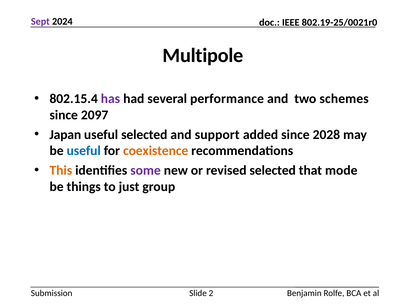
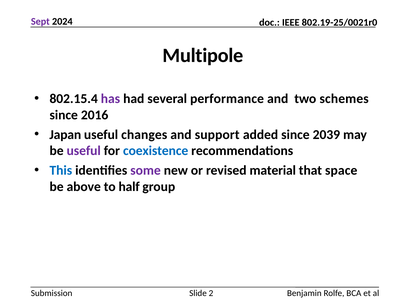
2097: 2097 -> 2016
useful selected: selected -> changes
2028: 2028 -> 2039
useful at (84, 151) colour: blue -> purple
coexistence colour: orange -> blue
This colour: orange -> blue
revised selected: selected -> material
mode: mode -> space
things: things -> above
just: just -> half
